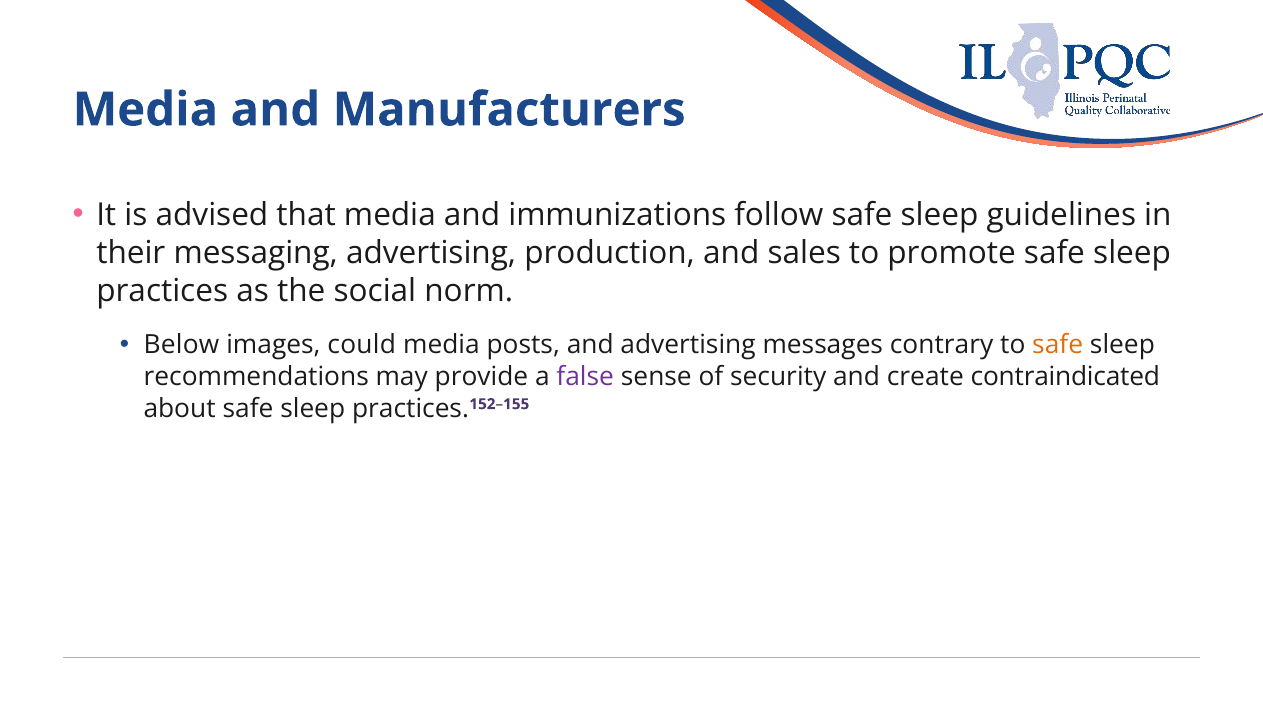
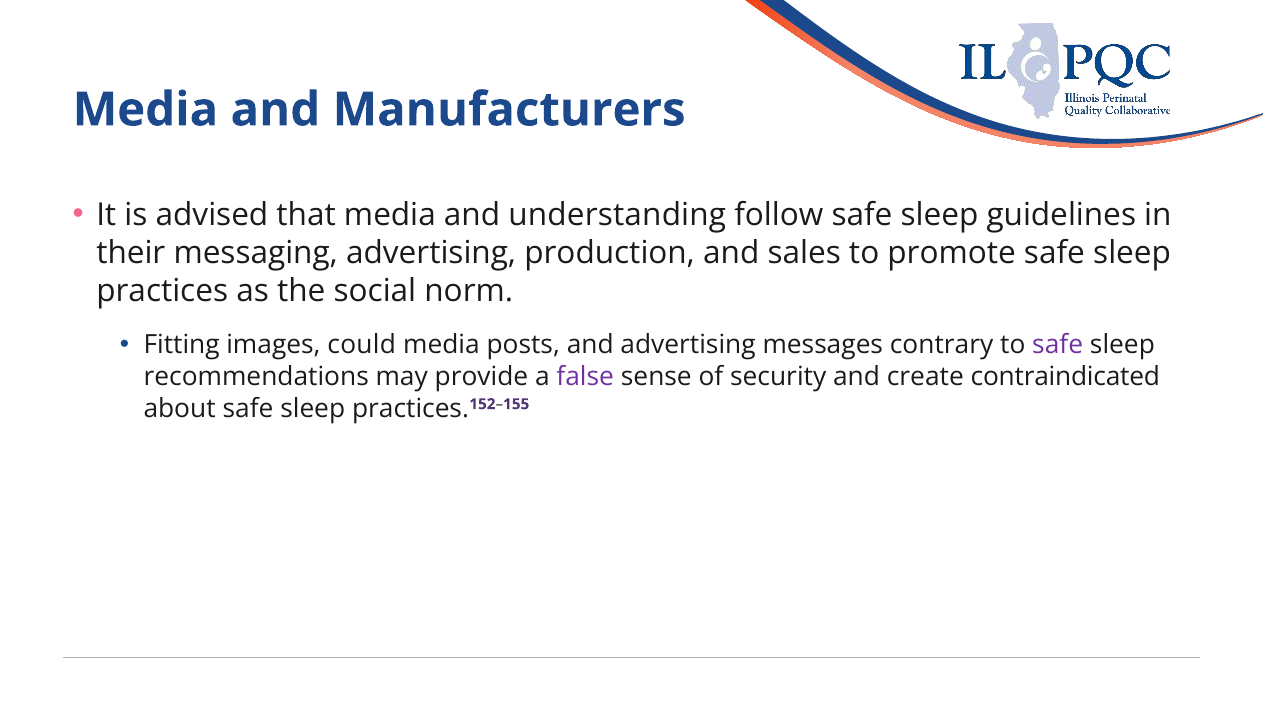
immunizations: immunizations -> understanding
Below: Below -> Fitting
safe at (1058, 345) colour: orange -> purple
